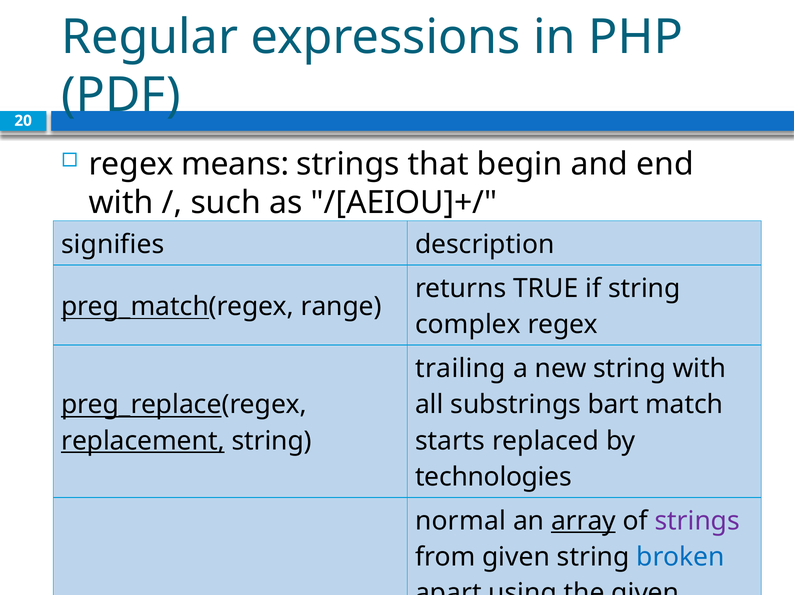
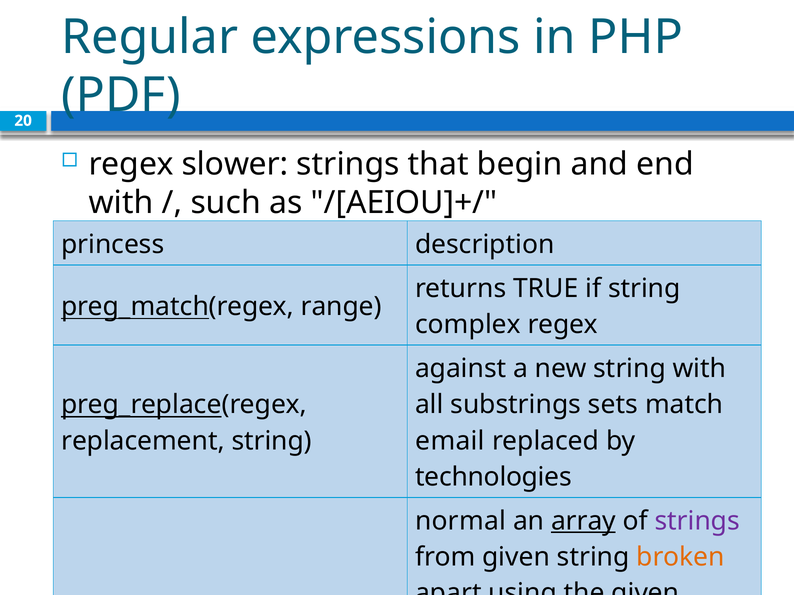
means: means -> slower
signifies: signifies -> princess
trailing: trailing -> against
bart: bart -> sets
replacement underline: present -> none
starts: starts -> email
broken colour: blue -> orange
